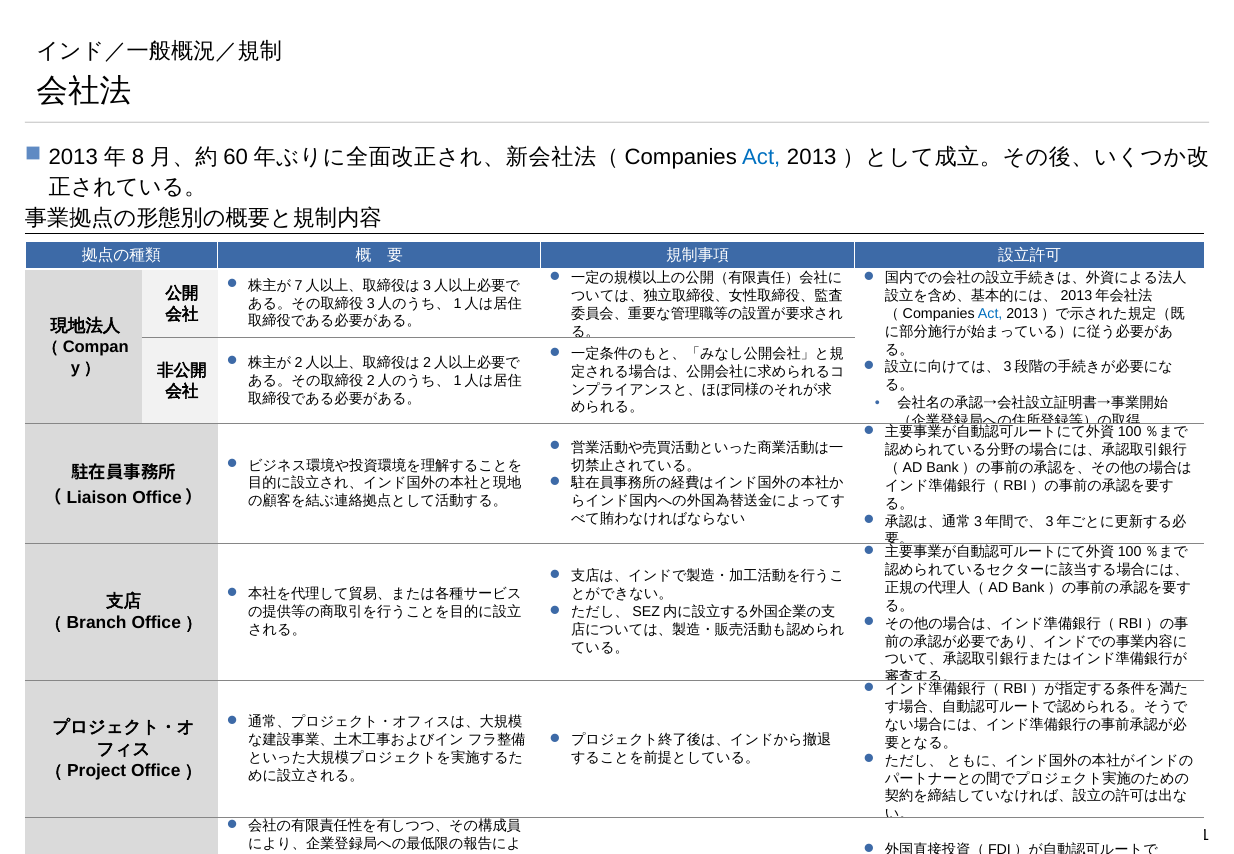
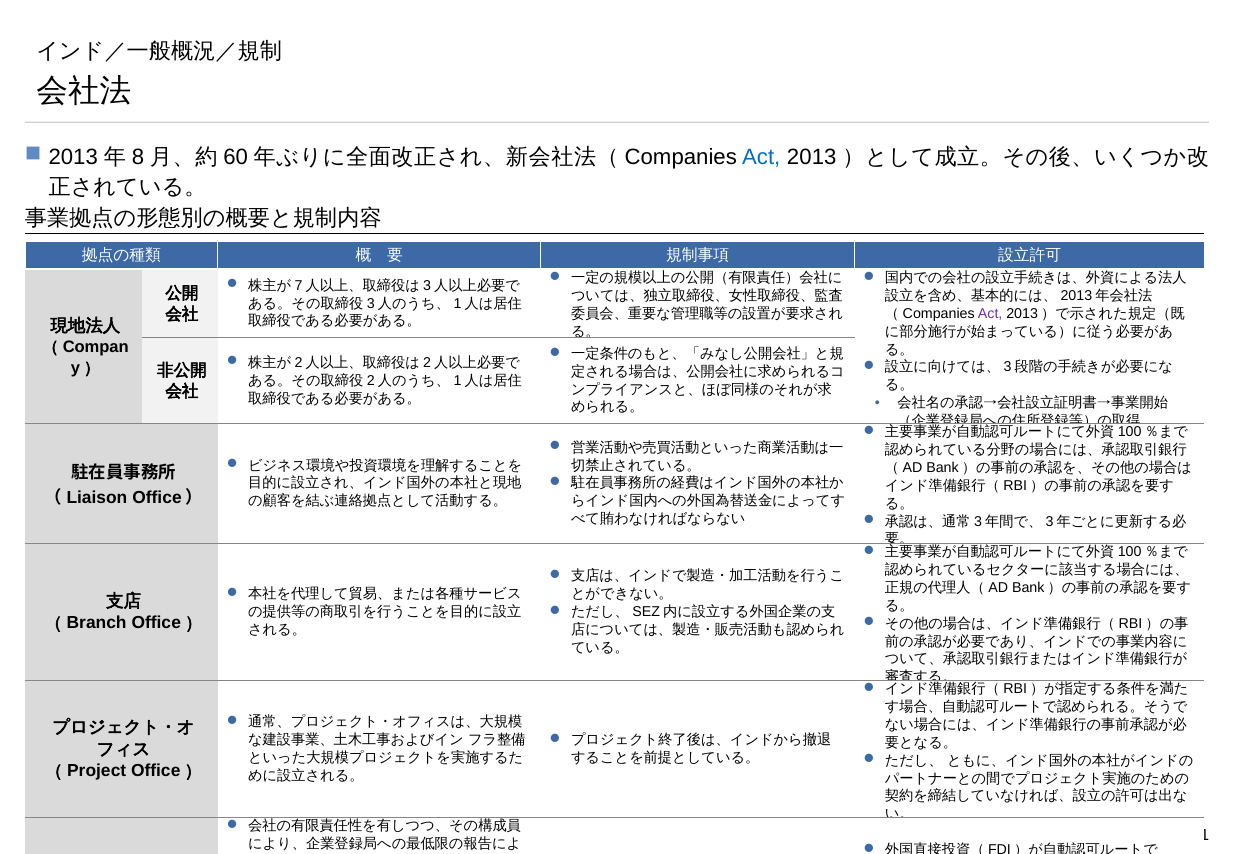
Act at (990, 314) colour: blue -> purple
